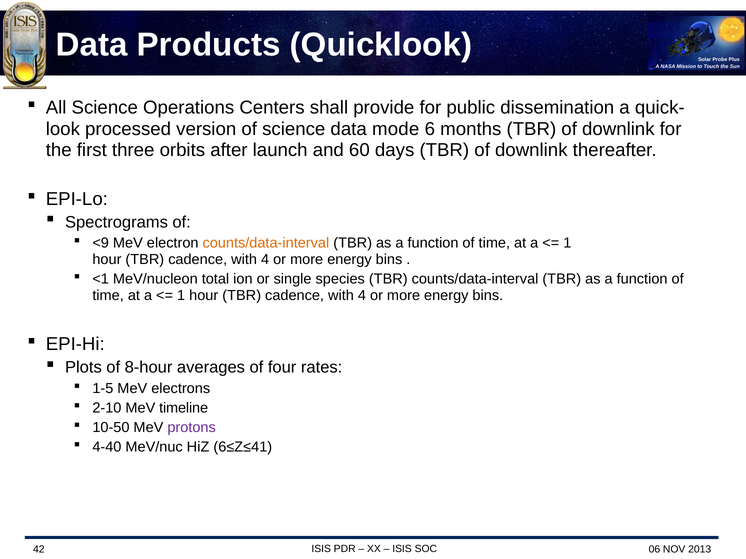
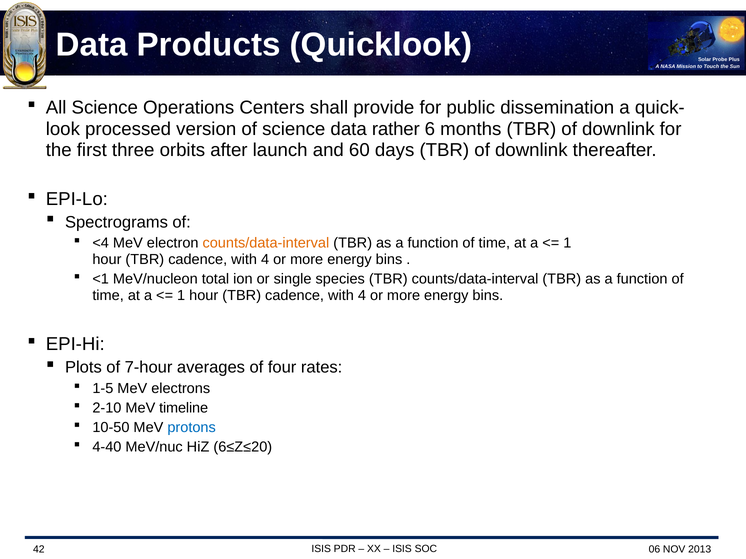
mode: mode -> rather
<9: <9 -> <4
8-hour: 8-hour -> 7-hour
protons colour: purple -> blue
6≤Z≤41: 6≤Z≤41 -> 6≤Z≤20
